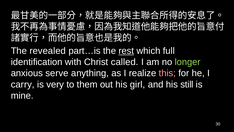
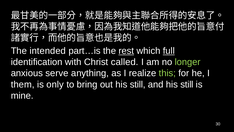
revealed: revealed -> intended
full underline: none -> present
this colour: pink -> light green
carry: carry -> them
very: very -> only
them: them -> bring
out his girl: girl -> still
